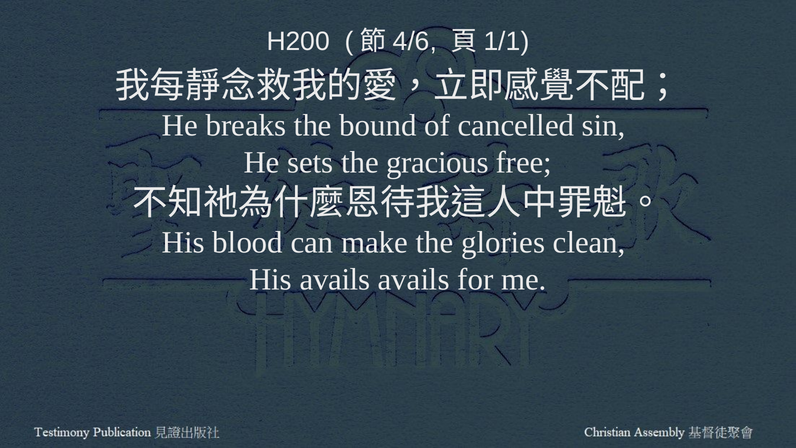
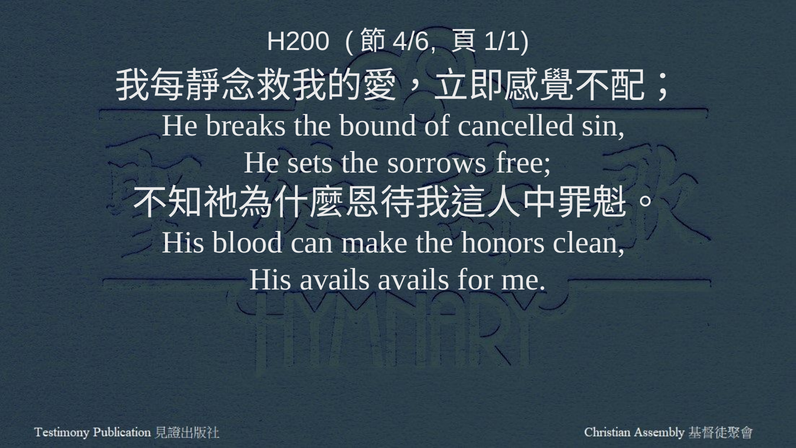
gracious: gracious -> sorrows
glories: glories -> honors
